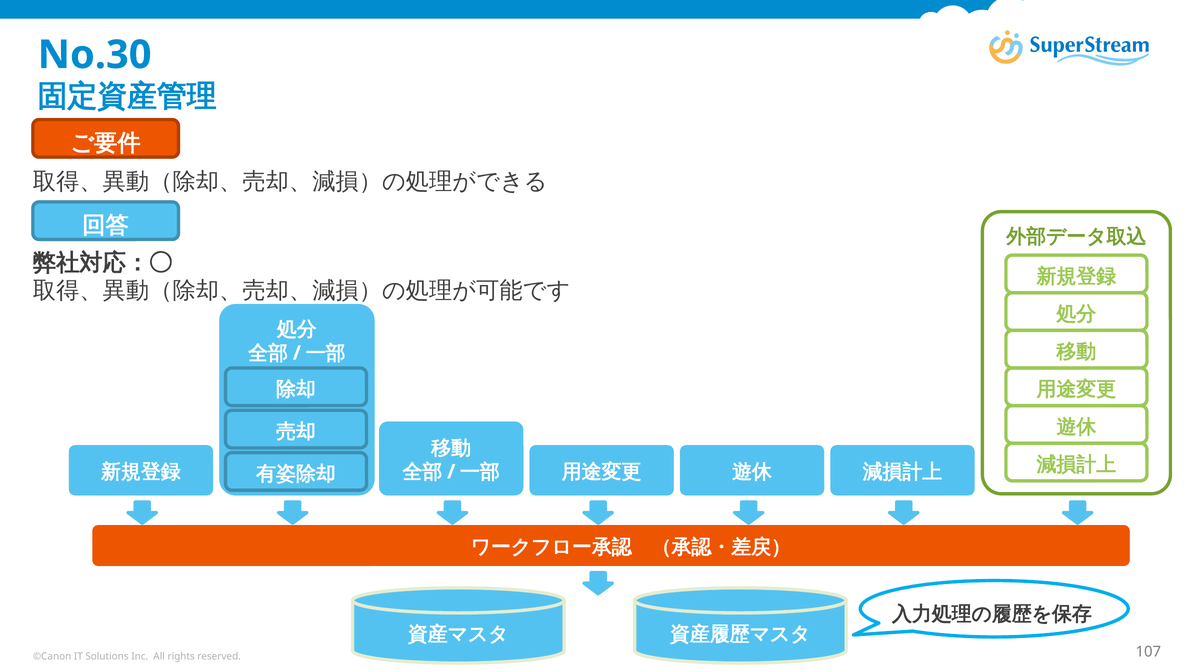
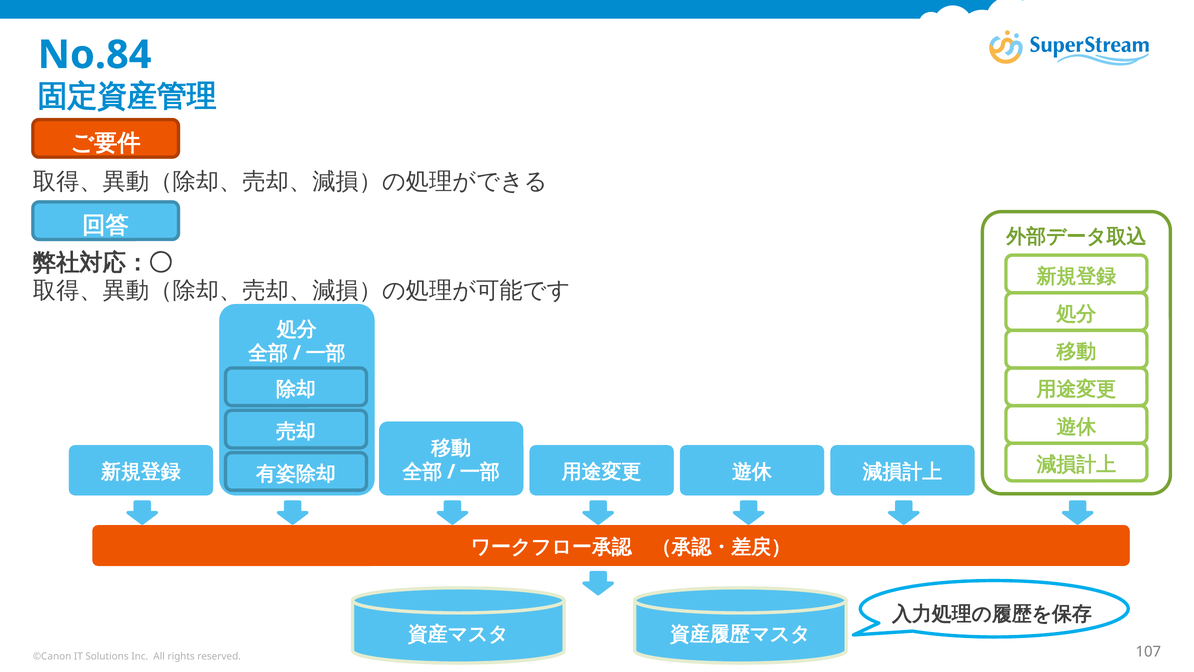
No.30: No.30 -> No.84
